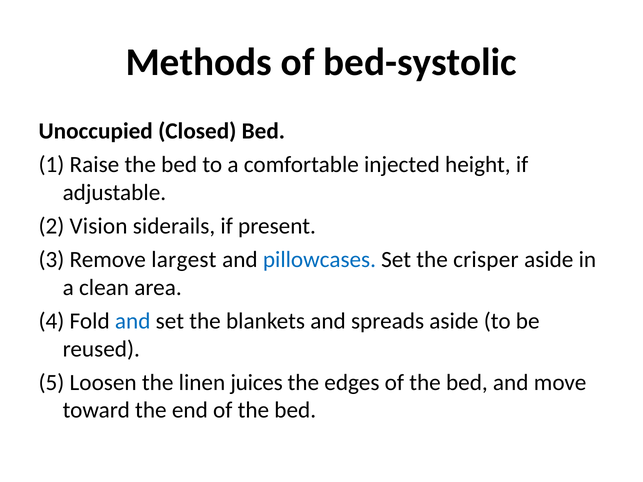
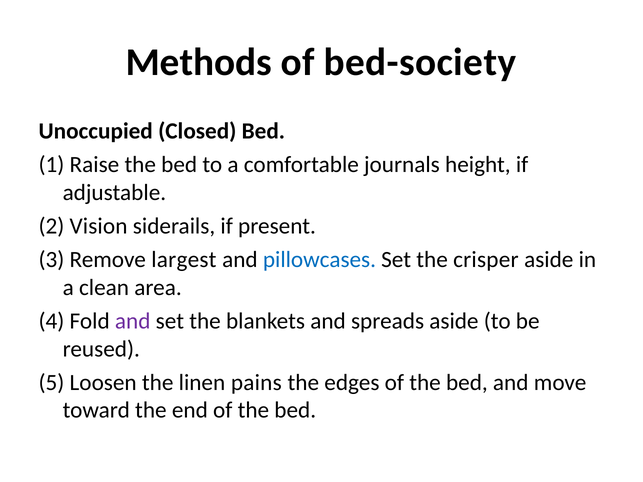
bed-systolic: bed-systolic -> bed-society
injected: injected -> journals
and at (133, 321) colour: blue -> purple
juices: juices -> pains
